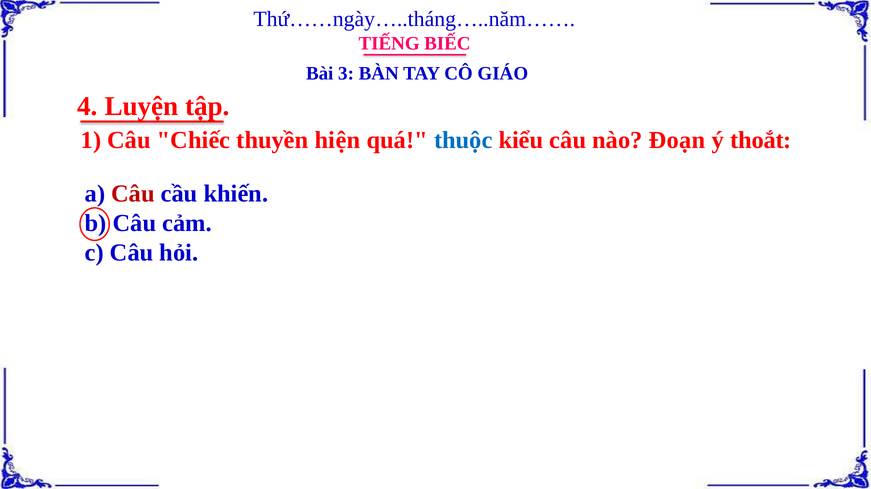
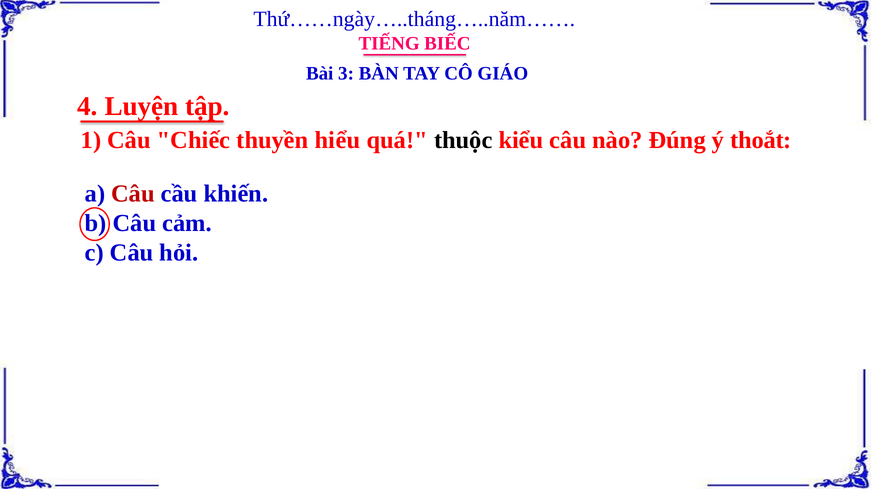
hiện: hiện -> hiểu
thuộc colour: blue -> black
Đoạn: Đoạn -> Đúng
